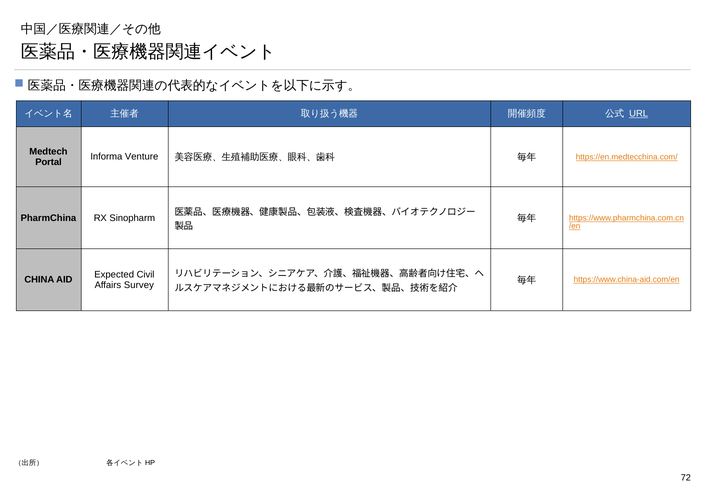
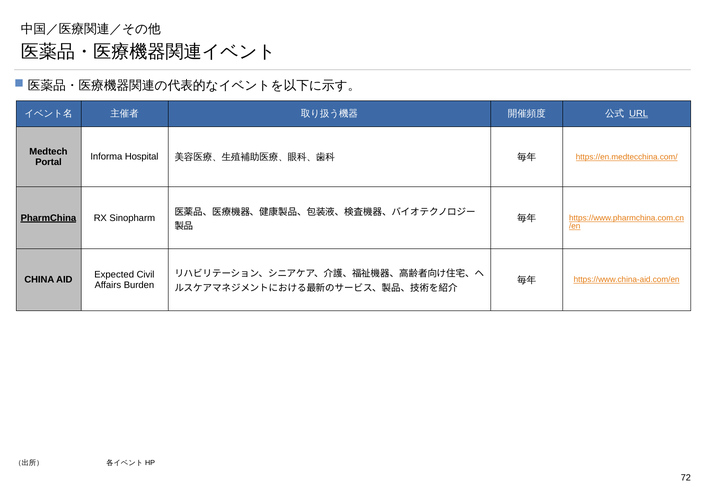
Venture: Venture -> Hospital
PharmChina underline: none -> present
Survey: Survey -> Burden
